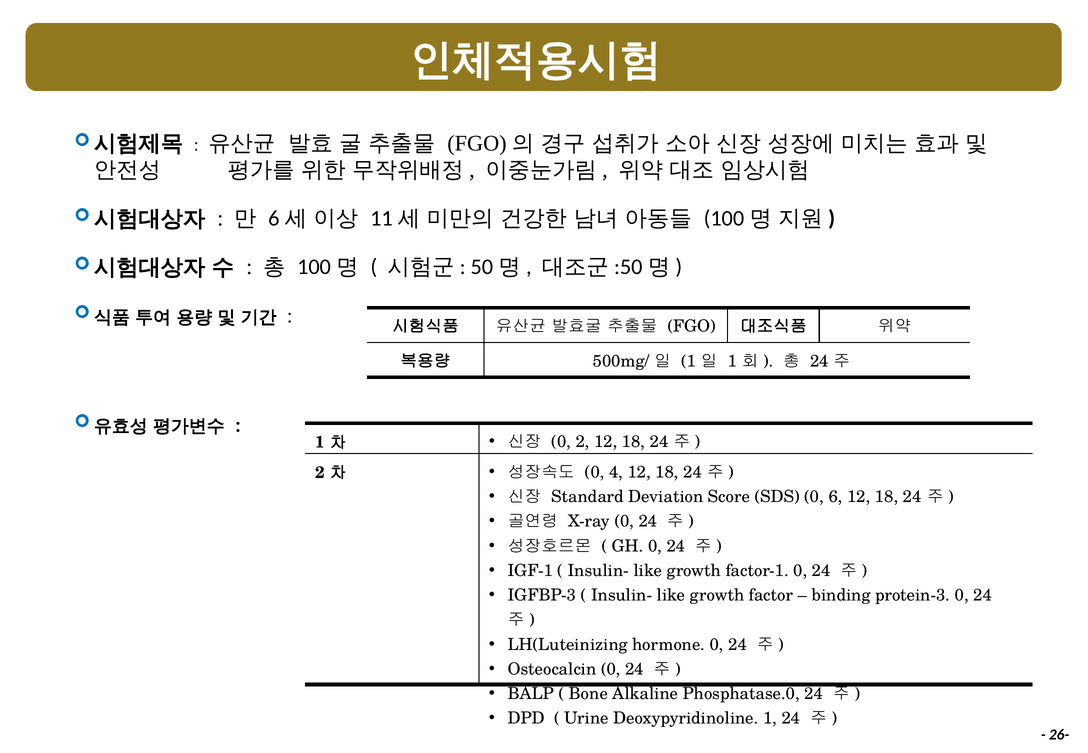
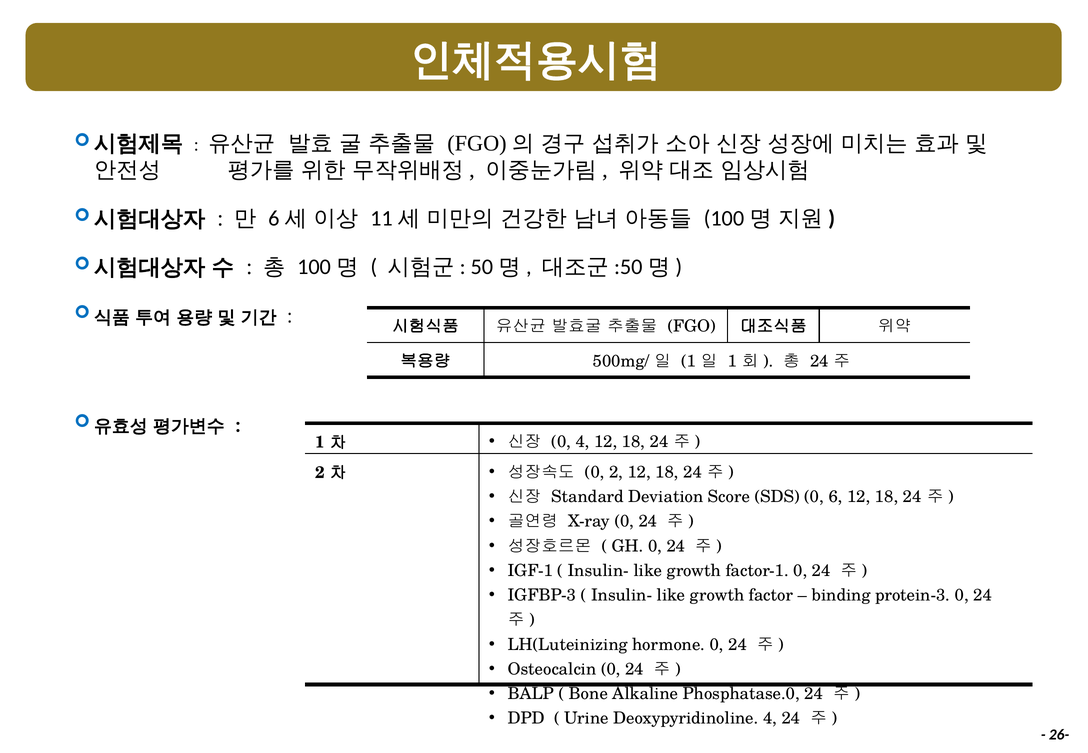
0 2: 2 -> 4
0 4: 4 -> 2
Deoxypyridinoline 1: 1 -> 4
